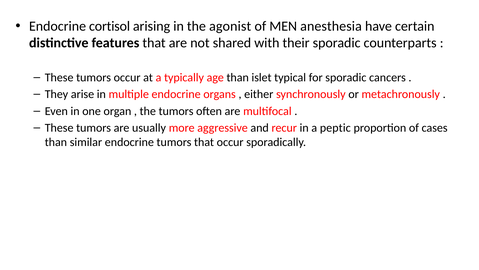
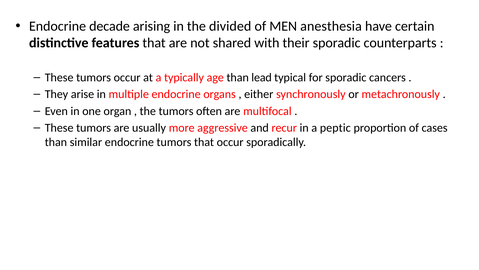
cortisol: cortisol -> decade
agonist: agonist -> divided
islet: islet -> lead
